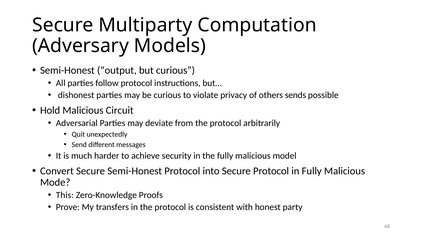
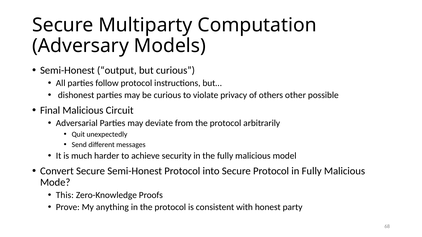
sends: sends -> other
Hold: Hold -> Final
transfers: transfers -> anything
